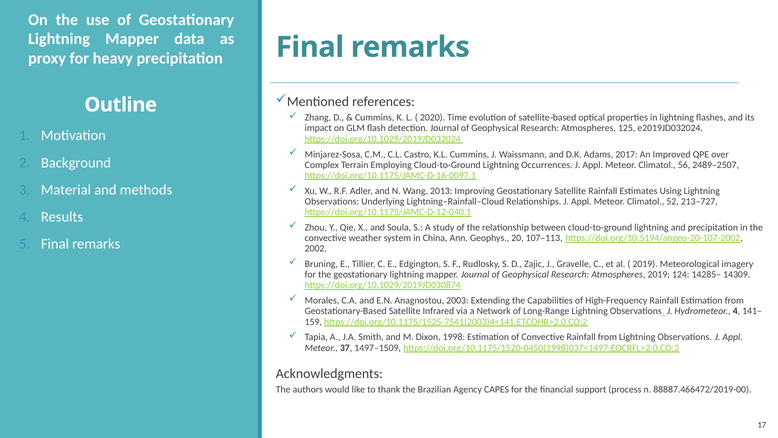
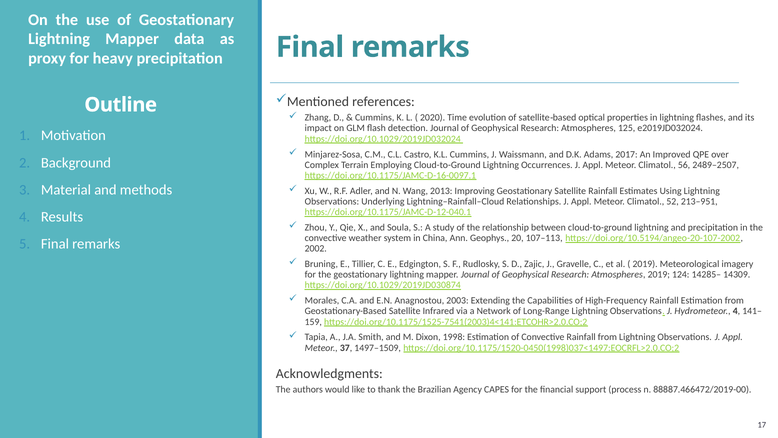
213–727: 213–727 -> 213–951
